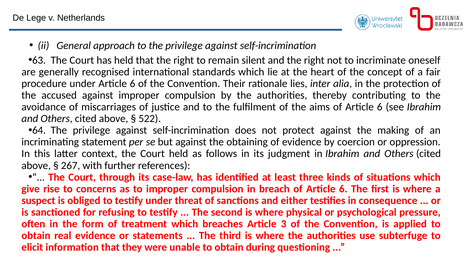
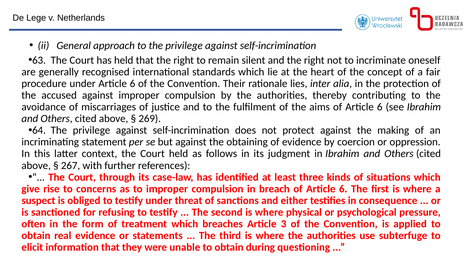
522: 522 -> 269
